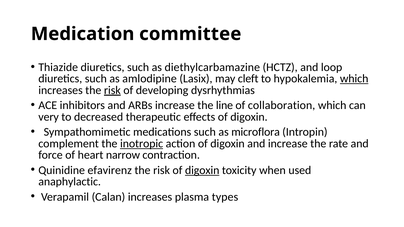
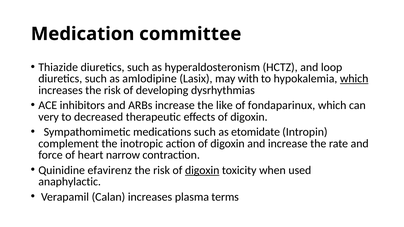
diethylcarbamazine: diethylcarbamazine -> hyperaldosteronism
cleft: cleft -> with
risk at (112, 90) underline: present -> none
line: line -> like
collaboration: collaboration -> fondaparinux
microflora: microflora -> etomidate
inotropic underline: present -> none
types: types -> terms
